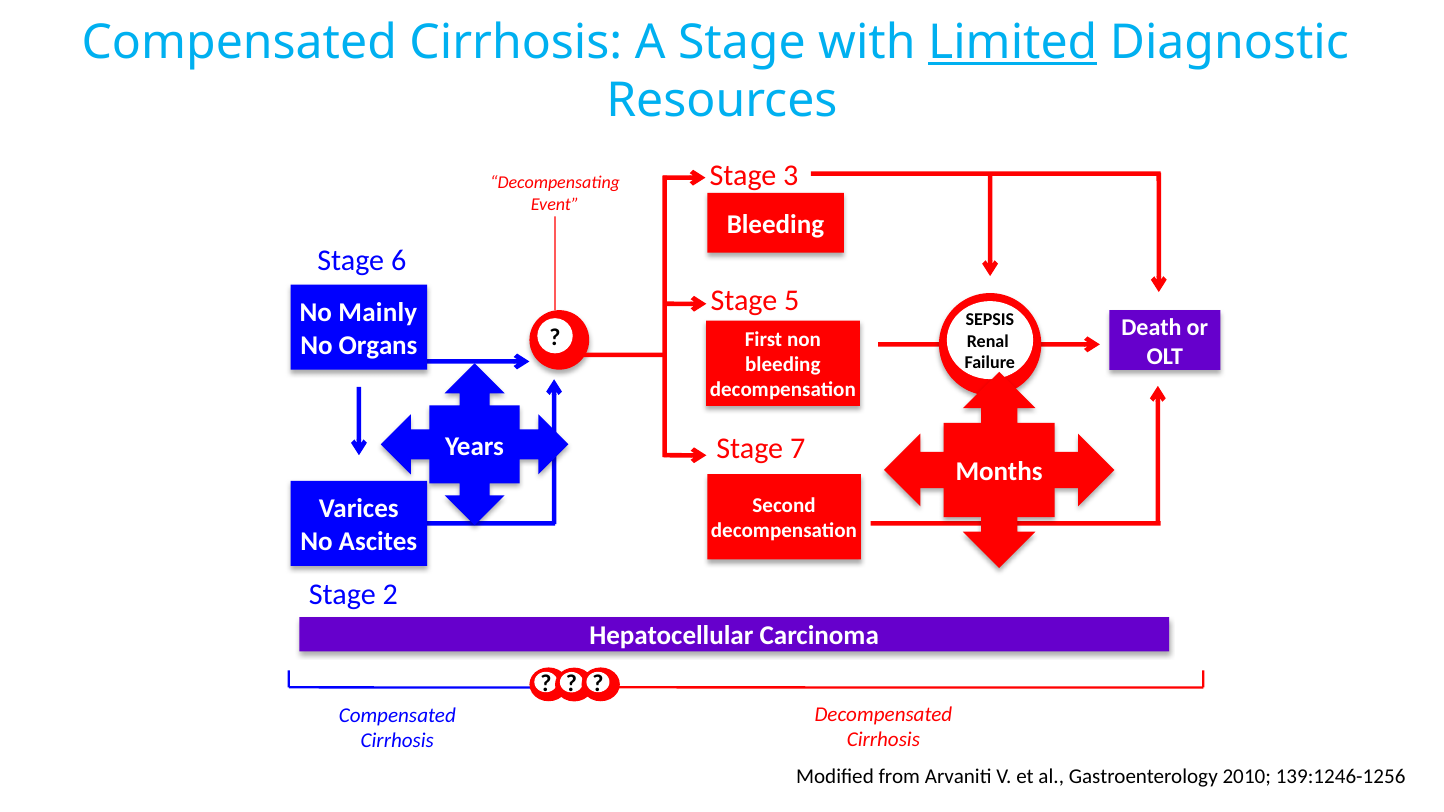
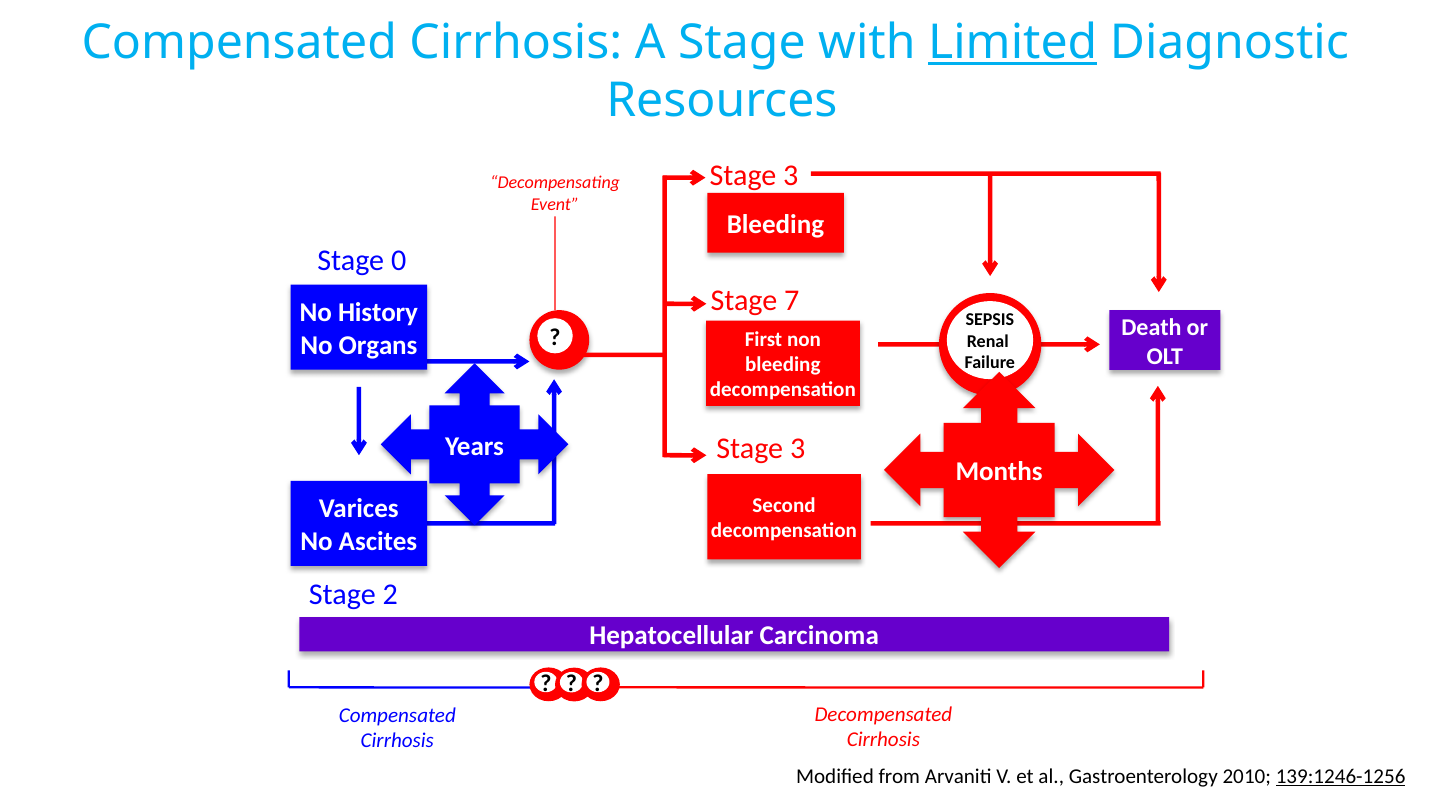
6: 6 -> 0
5: 5 -> 7
Mainly: Mainly -> History
7 at (798, 449): 7 -> 3
139:1246-1256 underline: none -> present
